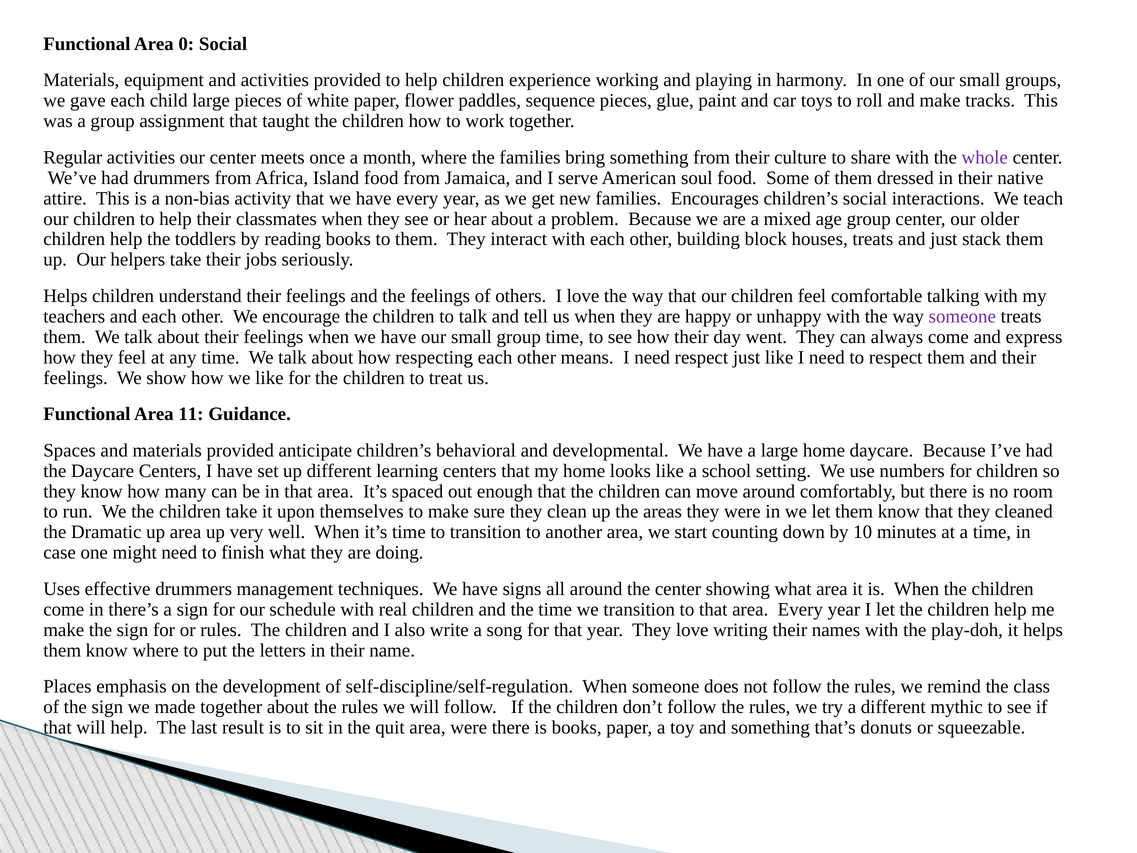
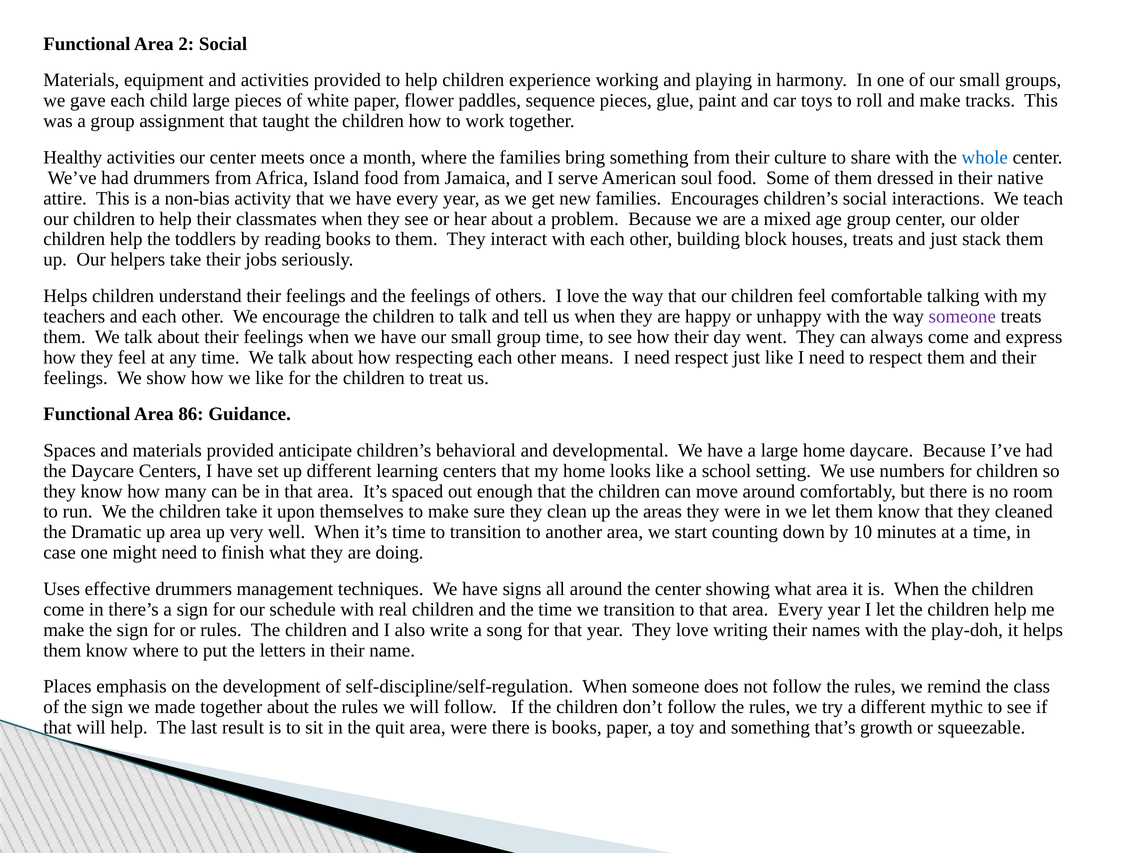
0: 0 -> 2
Regular: Regular -> Healthy
whole colour: purple -> blue
11: 11 -> 86
donuts: donuts -> growth
